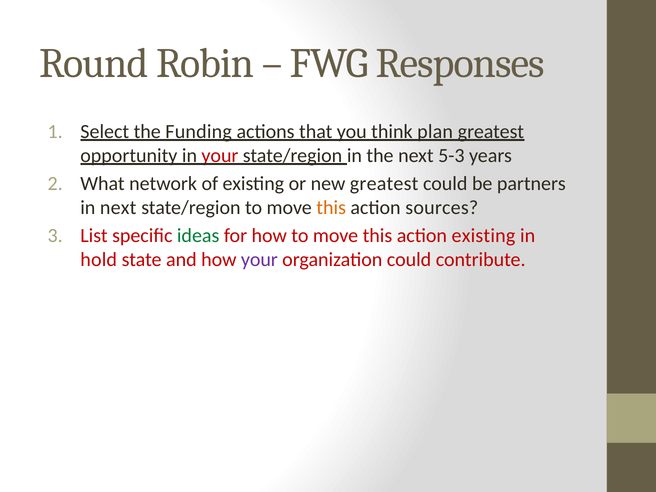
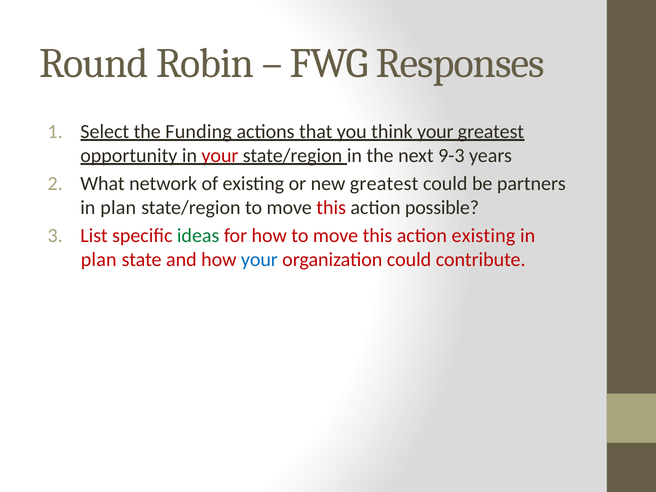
think plan: plan -> your
5-3: 5-3 -> 9-3
next at (118, 208): next -> plan
this at (331, 208) colour: orange -> red
sources: sources -> possible
hold at (99, 260): hold -> plan
your at (259, 260) colour: purple -> blue
